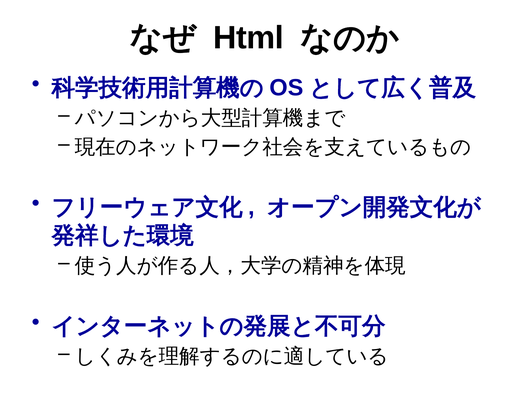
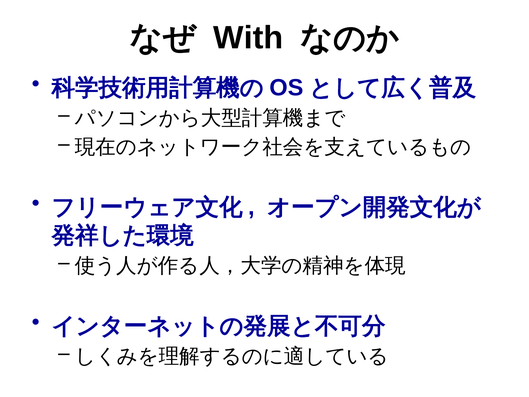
Html: Html -> With
